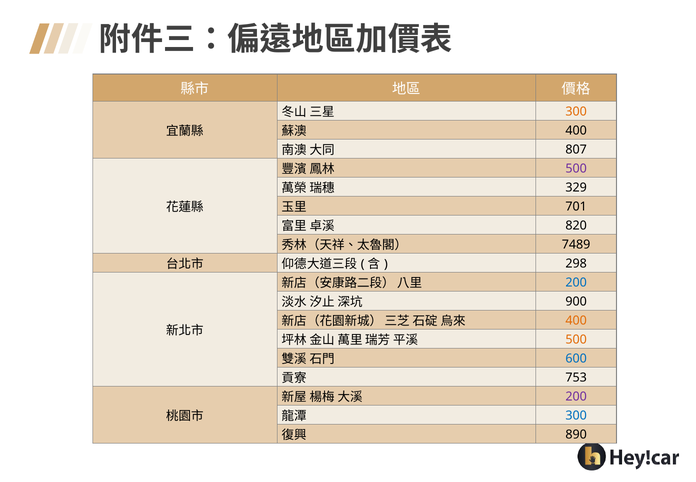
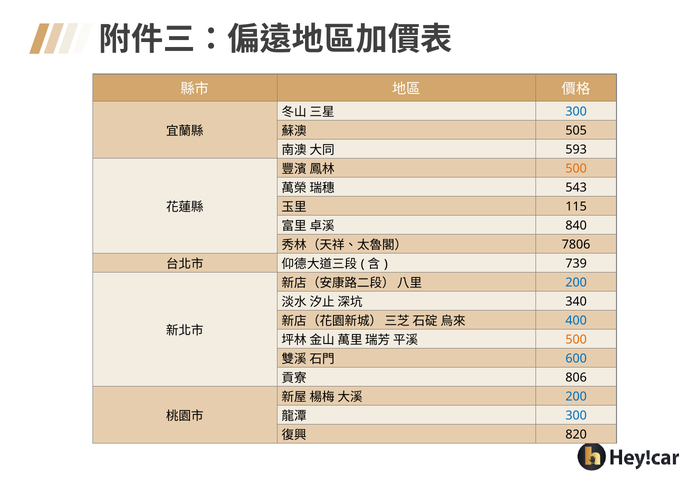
300 at (576, 112) colour: orange -> blue
400 at (576, 131): 400 -> 505
807: 807 -> 593
500 at (576, 169) colour: purple -> orange
329: 329 -> 543
701: 701 -> 115
820: 820 -> 840
7489: 7489 -> 7806
298: 298 -> 739
900: 900 -> 340
400 at (576, 320) colour: orange -> blue
753: 753 -> 806
200 at (576, 396) colour: purple -> blue
890: 890 -> 820
